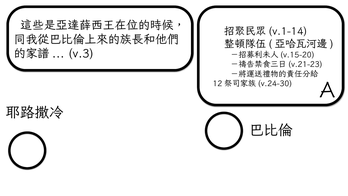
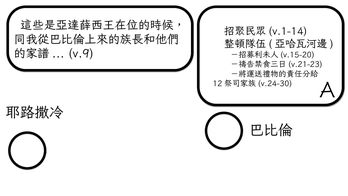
v.3: v.3 -> v.9
